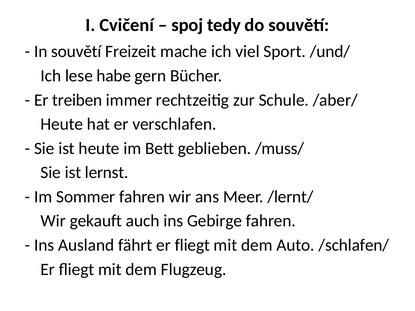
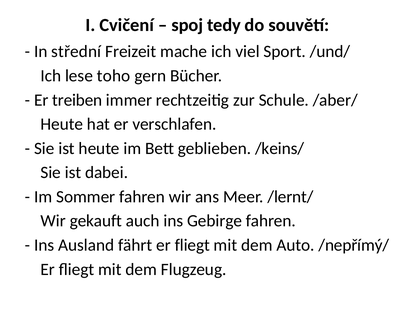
In souvětí: souvětí -> střední
habe: habe -> toho
/muss/: /muss/ -> /keins/
lernst: lernst -> dabei
/schlafen/: /schlafen/ -> /nepřímý/
